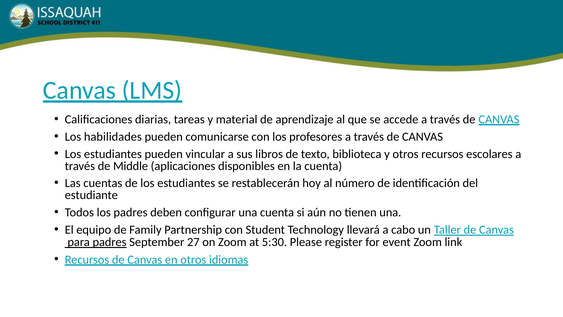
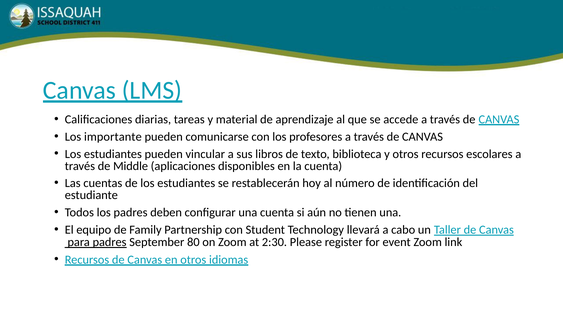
habilidades: habilidades -> importante
27: 27 -> 80
5:30: 5:30 -> 2:30
